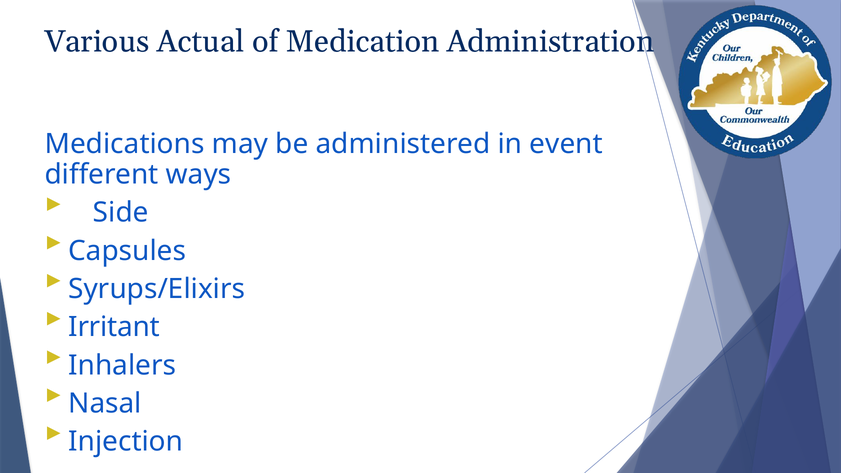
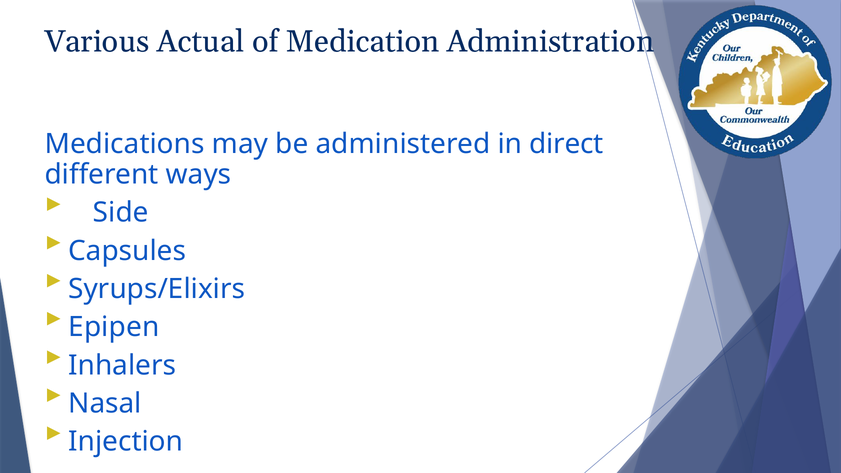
event: event -> direct
Irritant: Irritant -> Epipen
